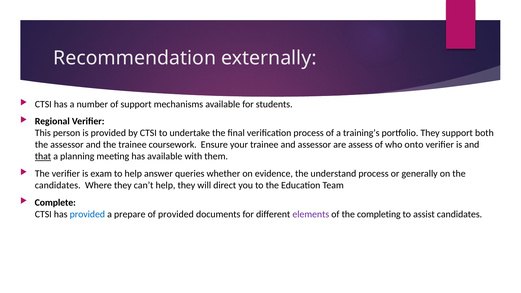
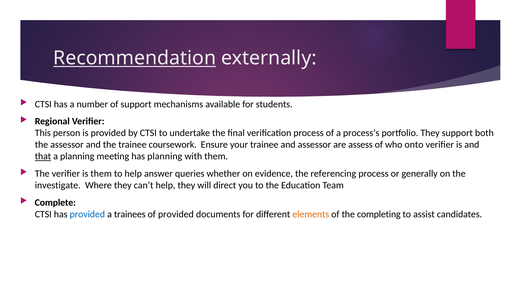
Recommendation underline: none -> present
training’s: training’s -> process’s
has available: available -> planning
is exam: exam -> them
understand: understand -> referencing
candidates at (58, 185): candidates -> investigate
prepare: prepare -> trainees
elements colour: purple -> orange
